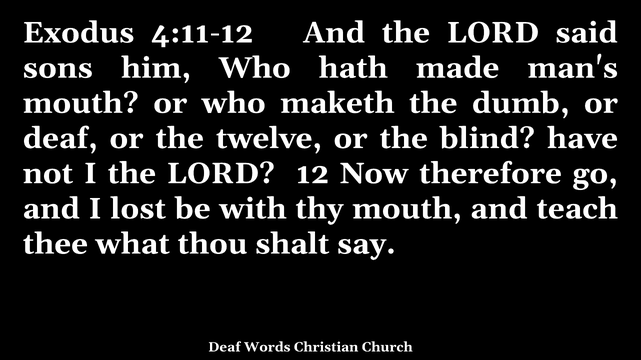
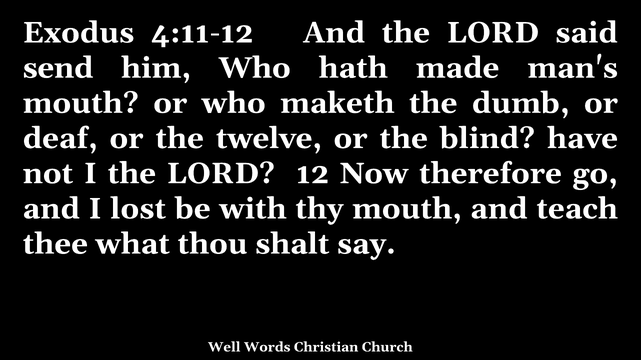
sons: sons -> send
Deaf at (224, 348): Deaf -> Well
